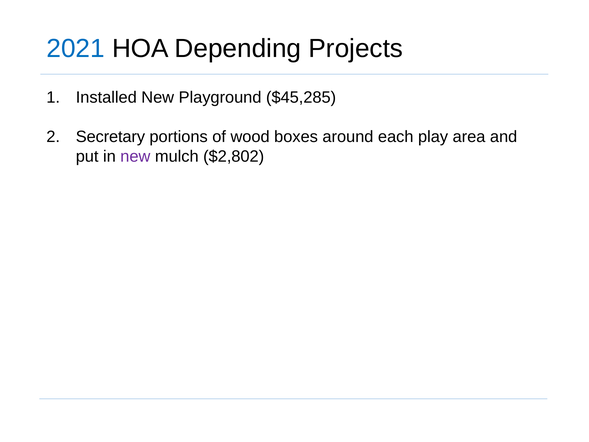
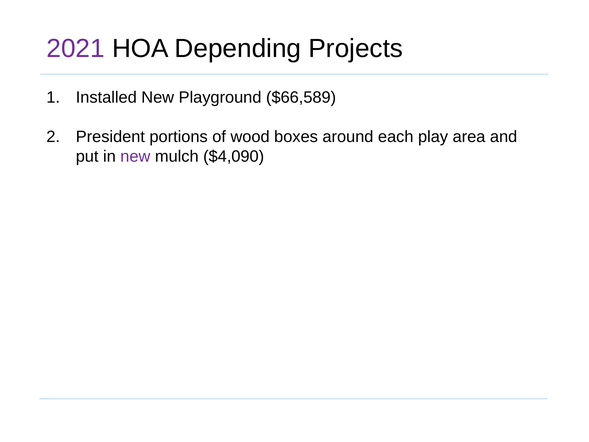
2021 colour: blue -> purple
$45,285: $45,285 -> $66,589
Secretary: Secretary -> President
$2,802: $2,802 -> $4,090
